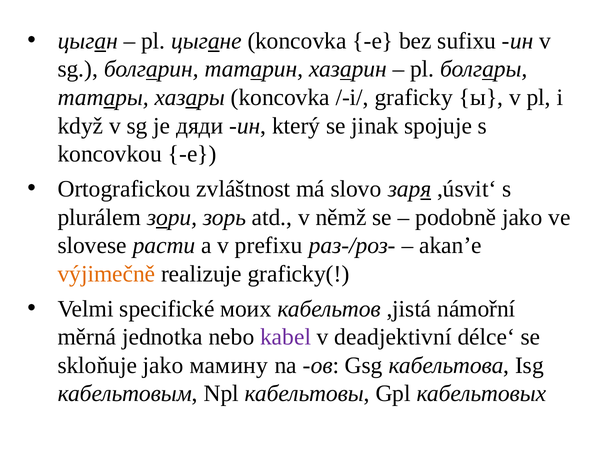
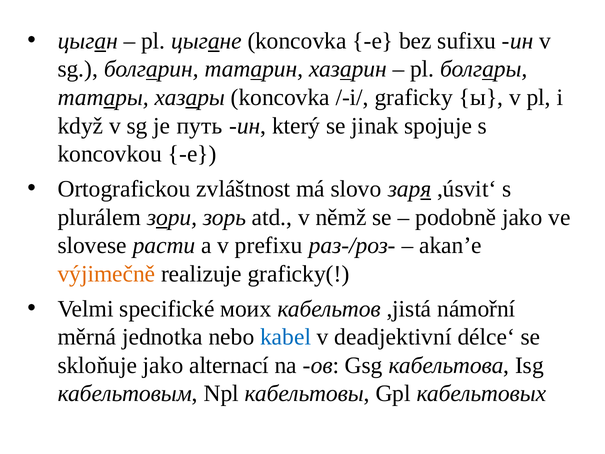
дяди: дяди -> путь
kabel colour: purple -> blue
мамину: мамину -> alternací
